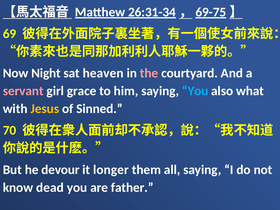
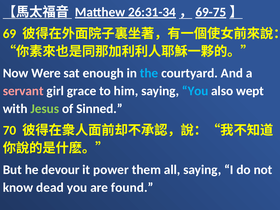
Night: Night -> Were
heaven: heaven -> enough
the colour: pink -> light blue
what: what -> wept
Jesus colour: yellow -> light green
longer: longer -> power
father: father -> found
